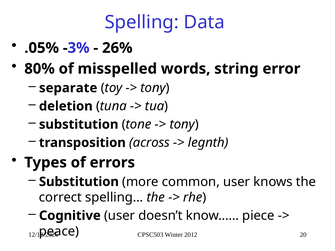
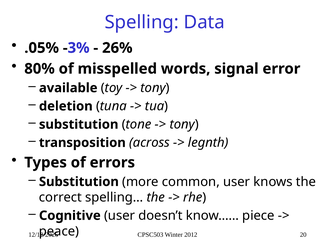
string: string -> signal
separate: separate -> available
